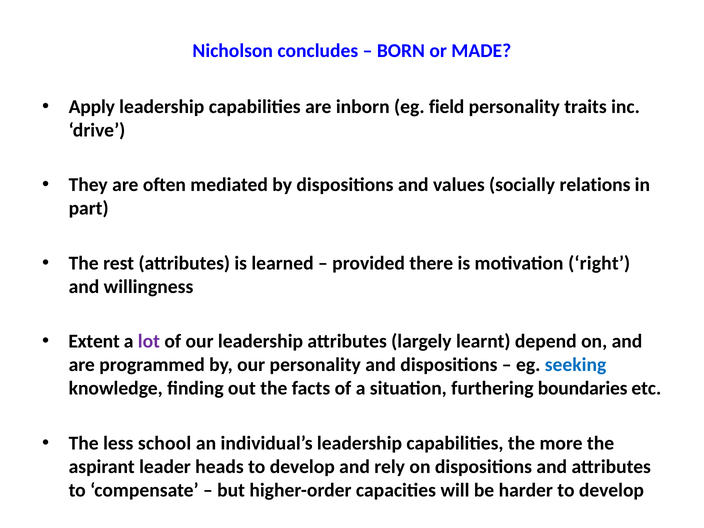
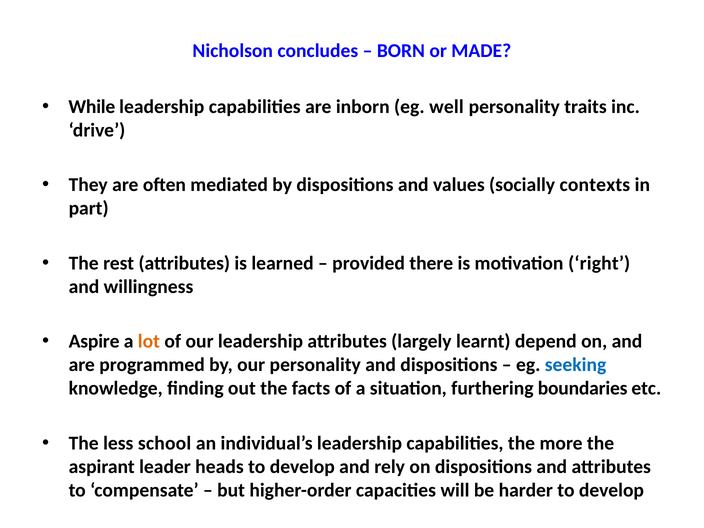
Apply: Apply -> While
field: field -> well
relations: relations -> contexts
Extent: Extent -> Aspire
lot colour: purple -> orange
